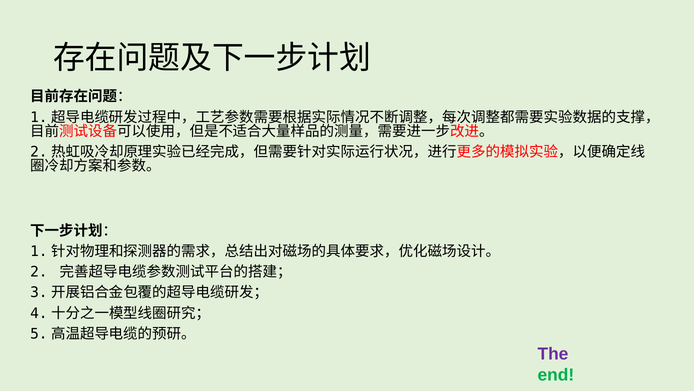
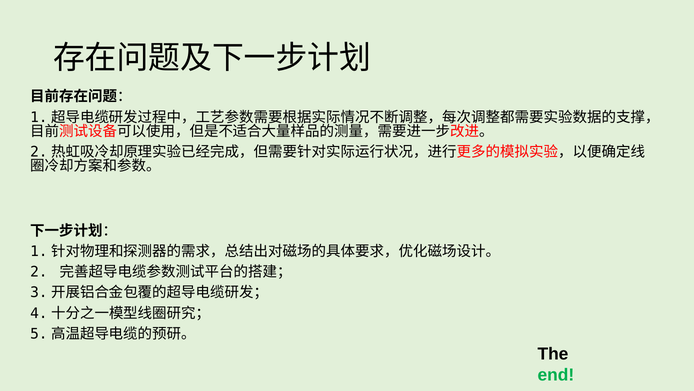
The colour: purple -> black
